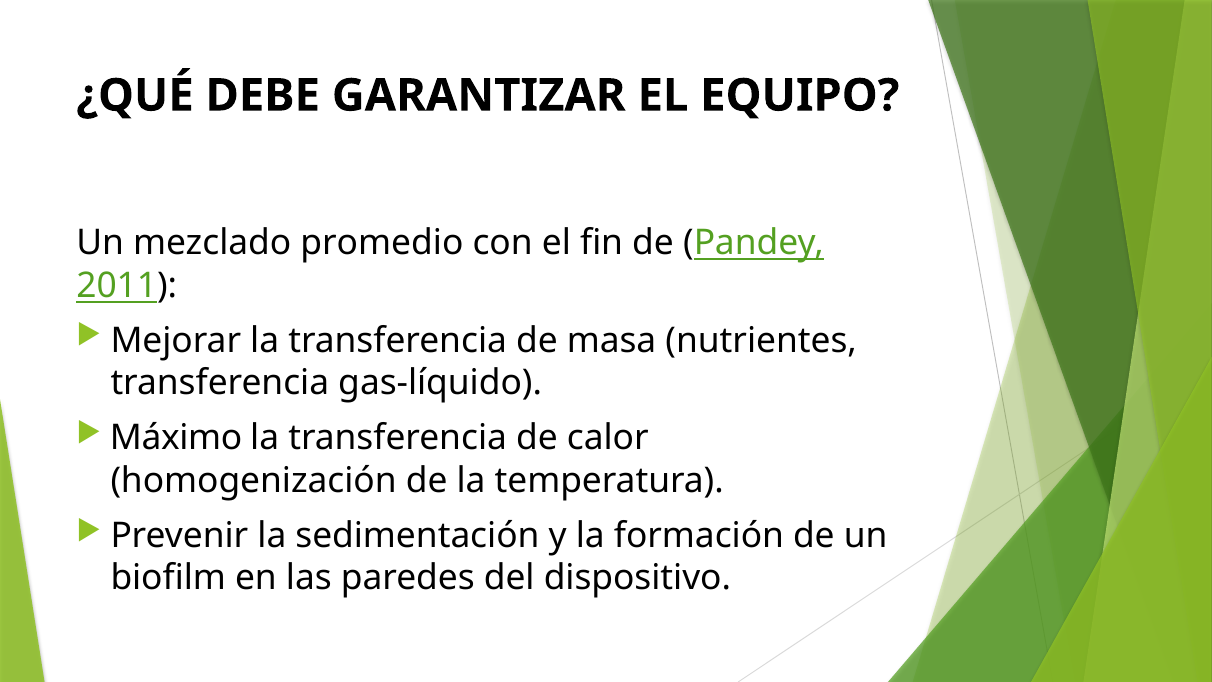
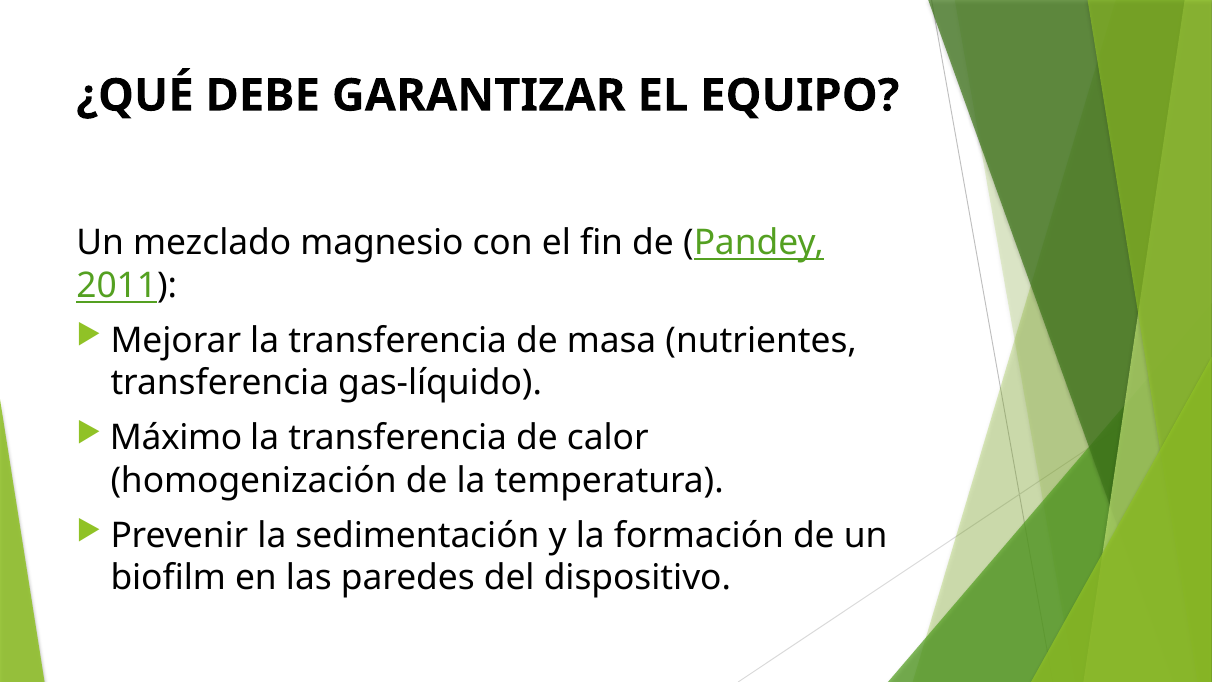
promedio: promedio -> magnesio
